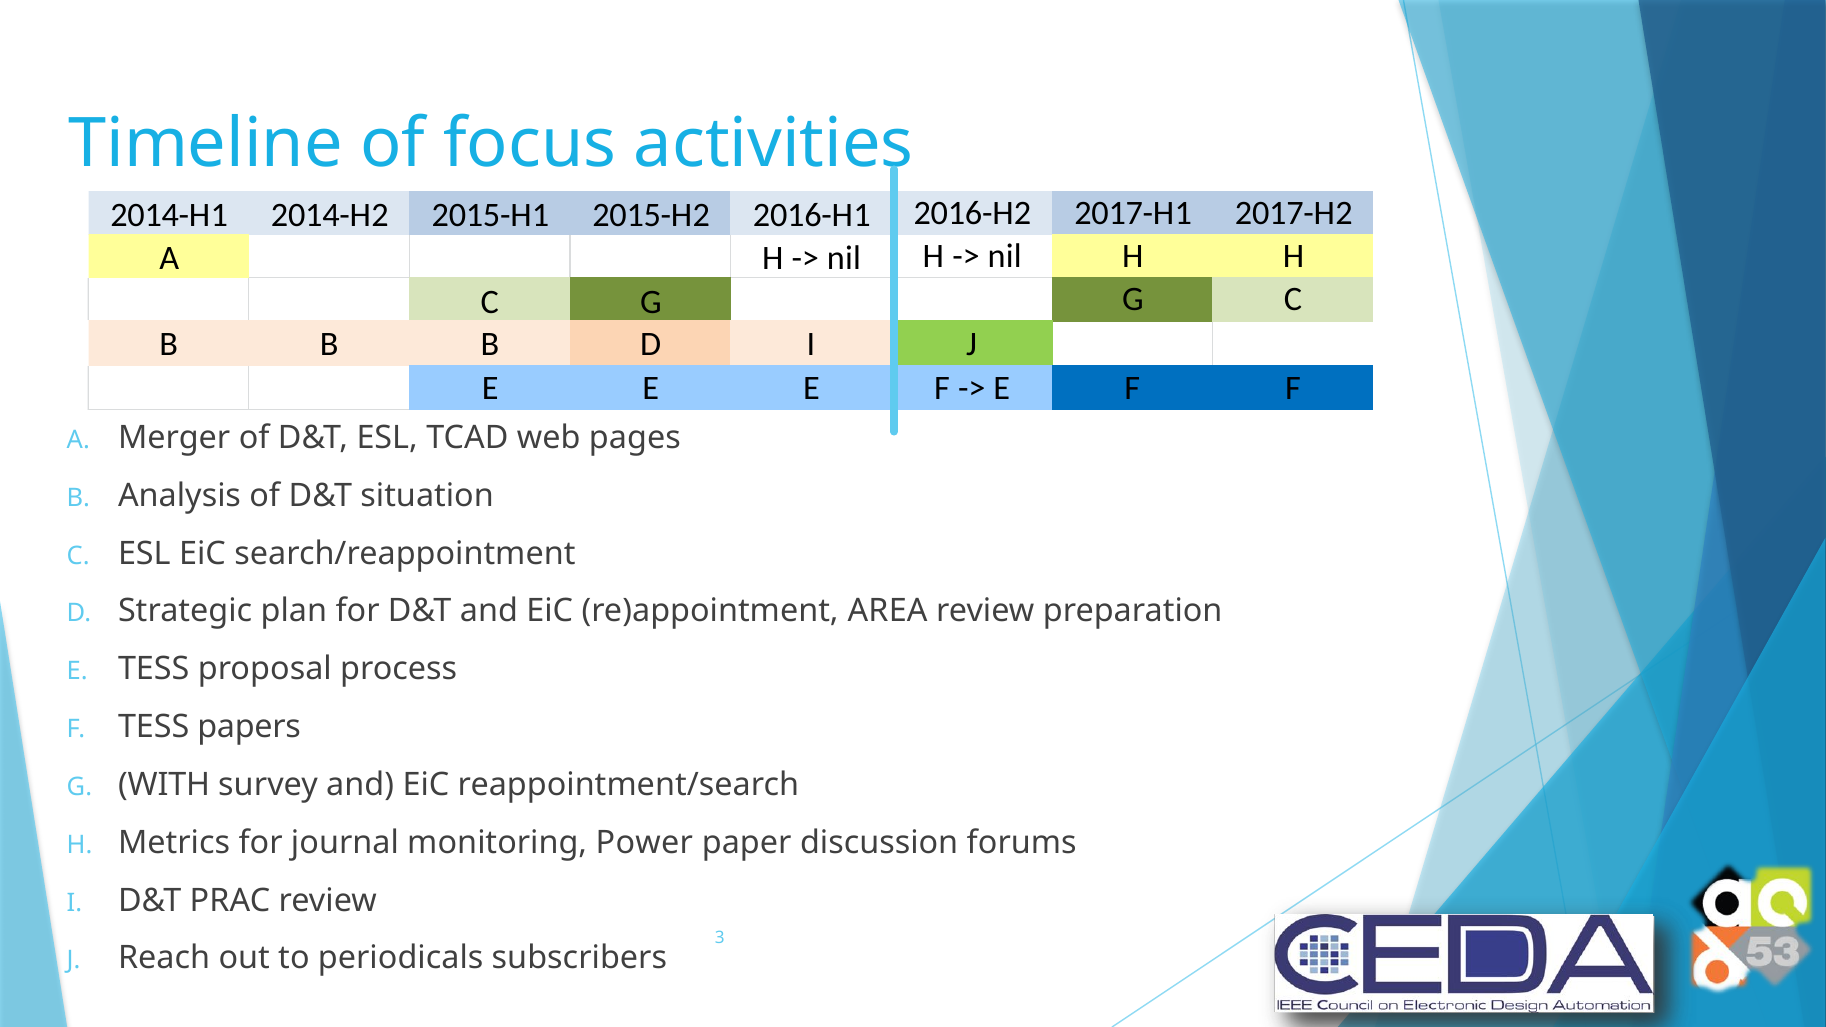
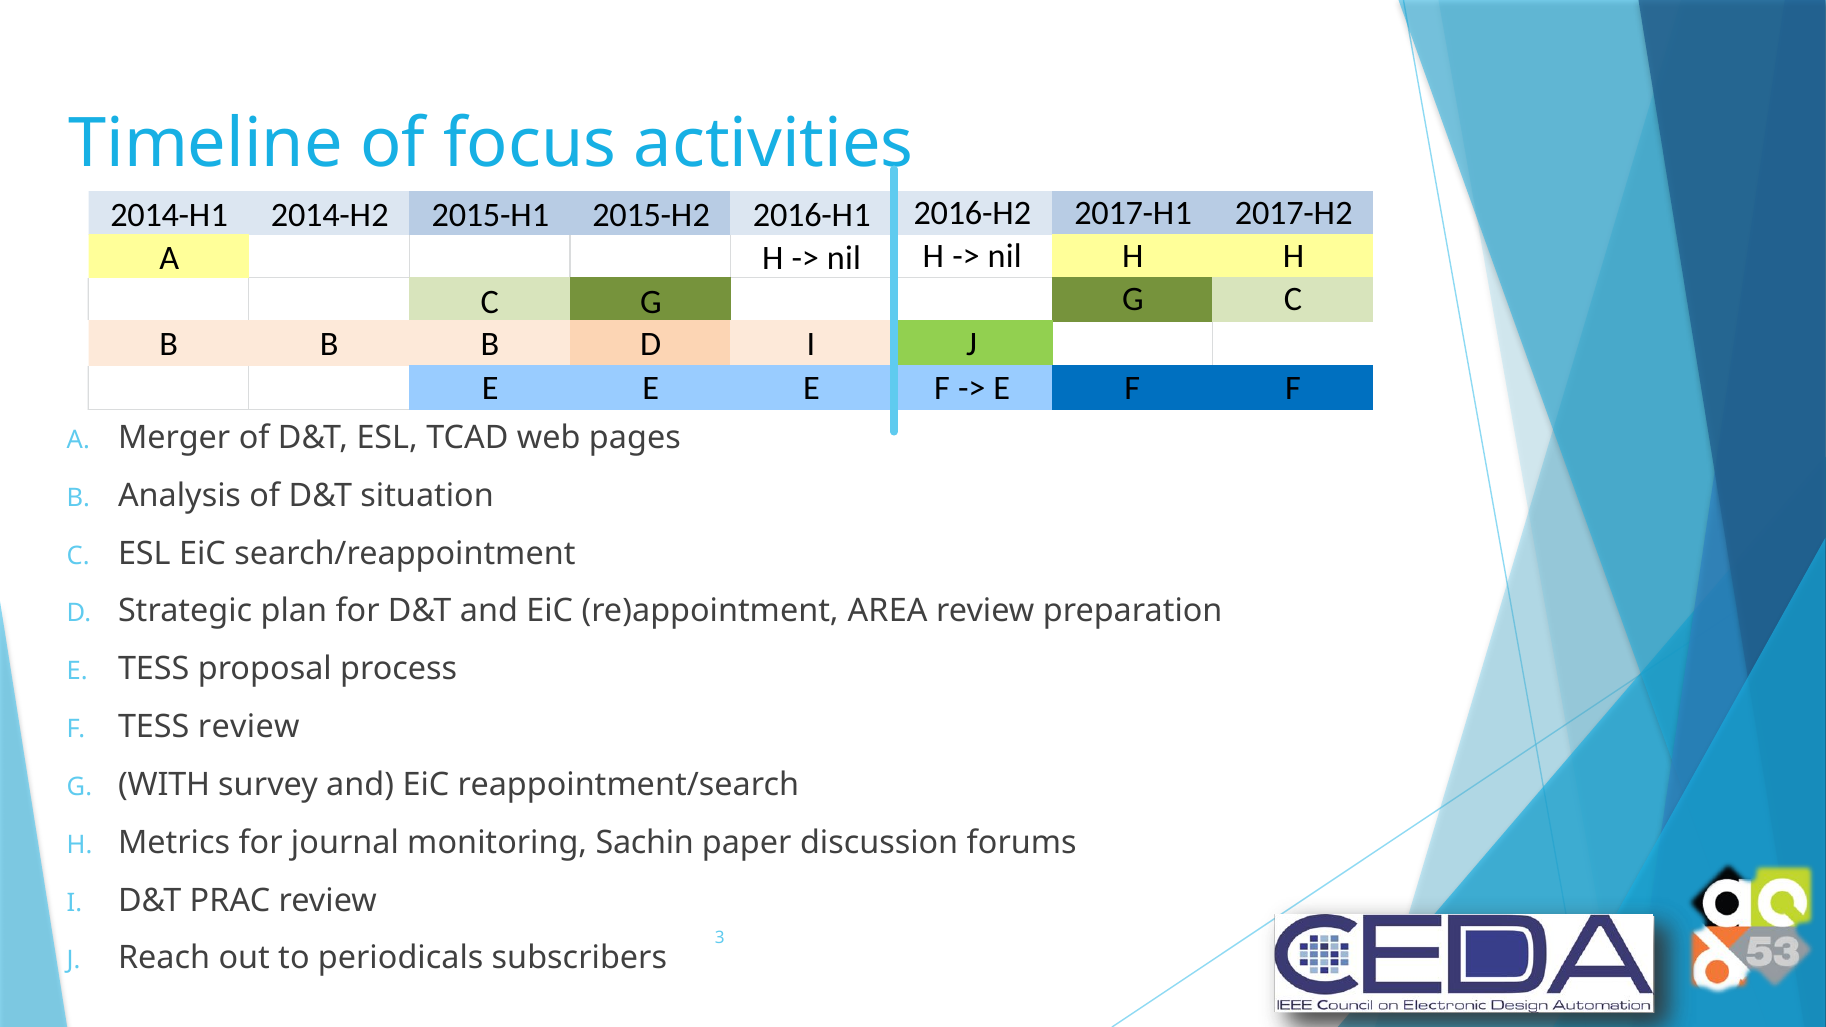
TESS papers: papers -> review
Power: Power -> Sachin
